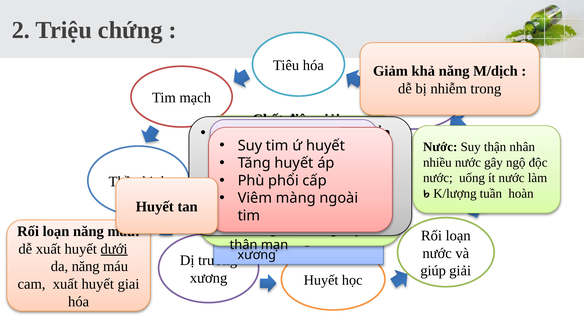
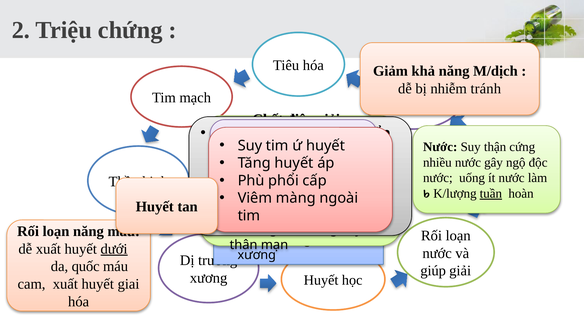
nhiễm trong: trong -> tránh
nhân: nhân -> cứng
tuần underline: none -> present
da năng: năng -> quốc
